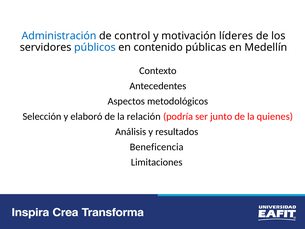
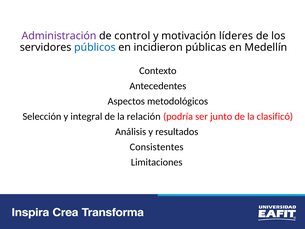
Administración colour: blue -> purple
contenido: contenido -> incidieron
elaboró: elaboró -> integral
quienes: quienes -> clasificó
Beneficencia: Beneficencia -> Consistentes
